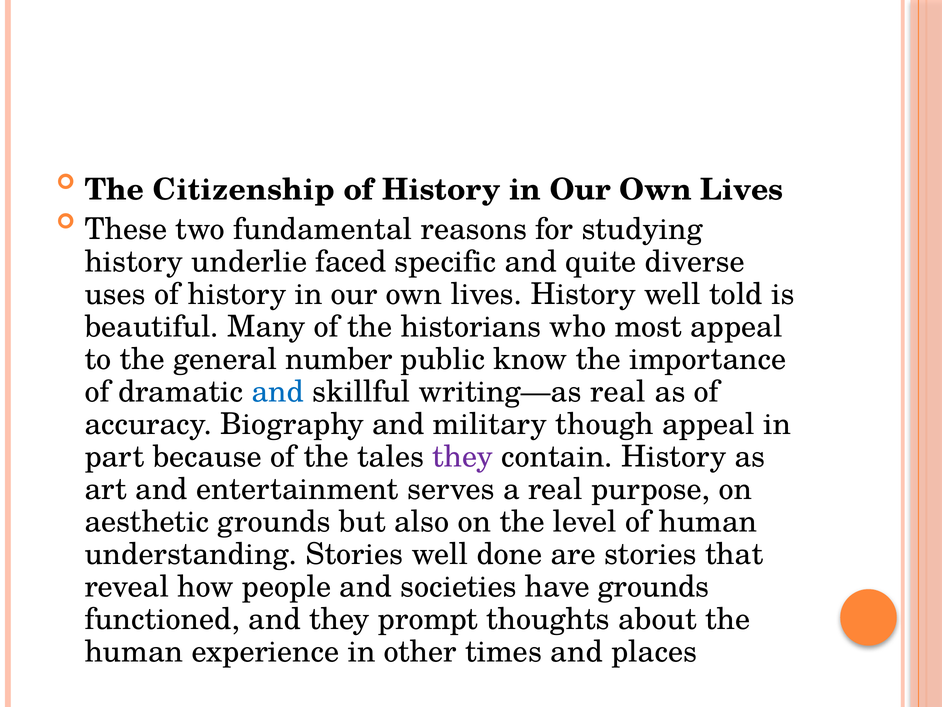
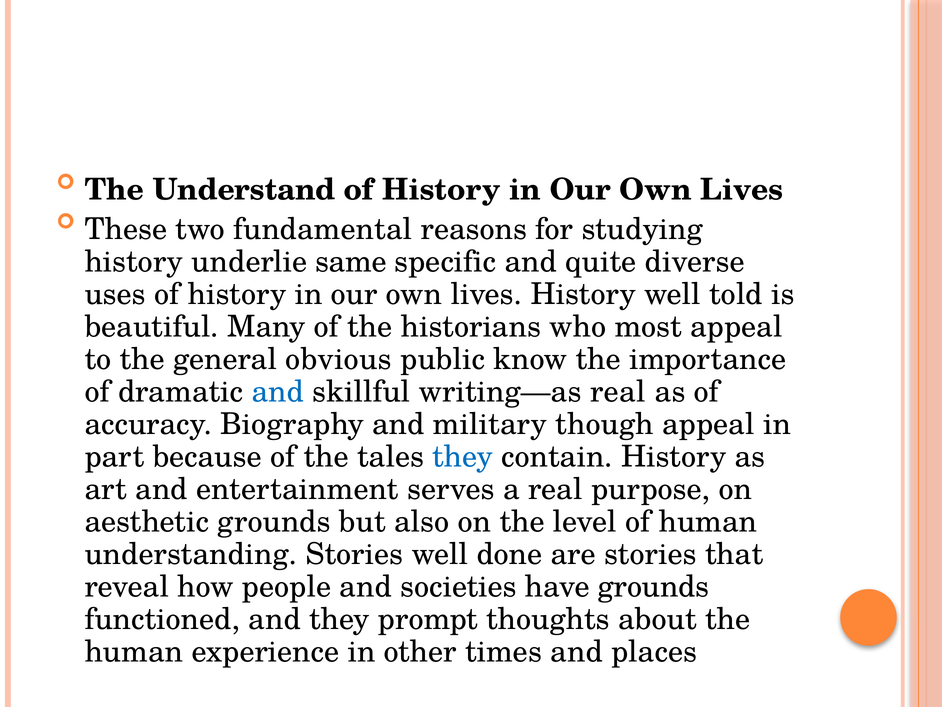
Citizenship: Citizenship -> Understand
faced: faced -> same
number: number -> obvious
they at (463, 457) colour: purple -> blue
